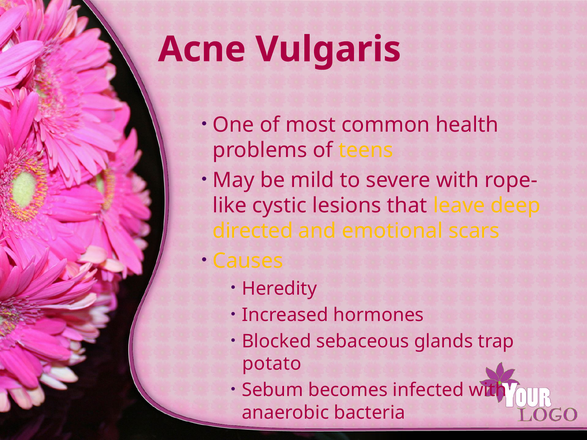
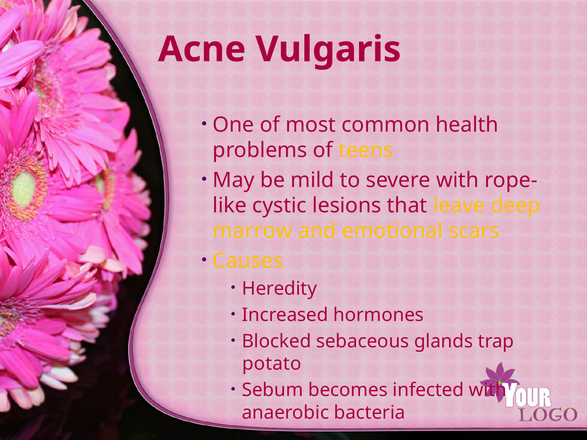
directed: directed -> marrow
